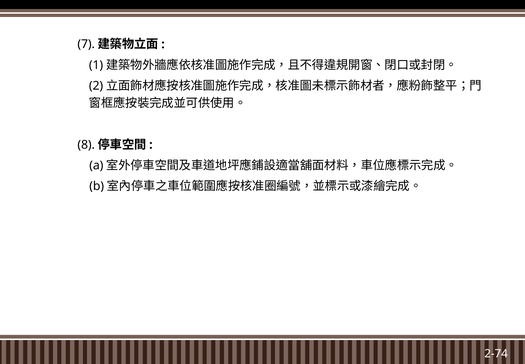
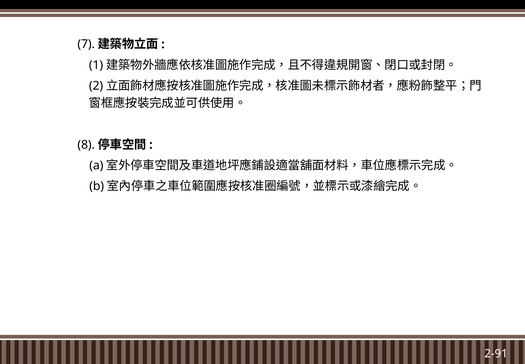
2-74: 2-74 -> 2-91
